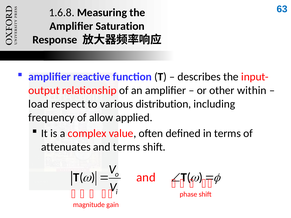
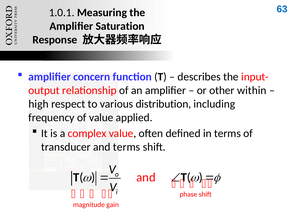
1.6.8: 1.6.8 -> 1.0.1
reactive: reactive -> concern
load: load -> high
of allow: allow -> value
attenuates: attenuates -> transducer
